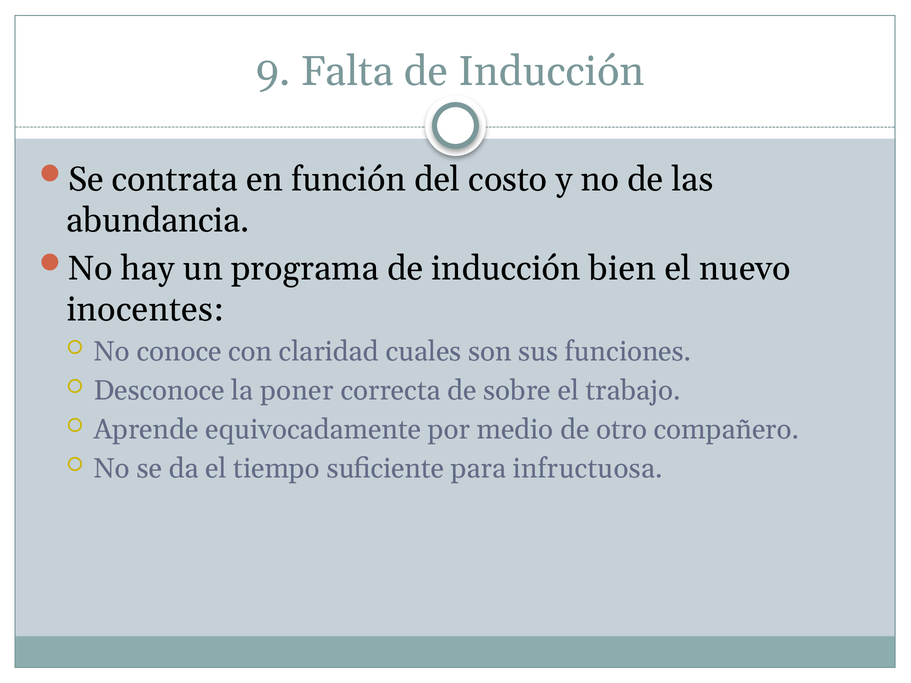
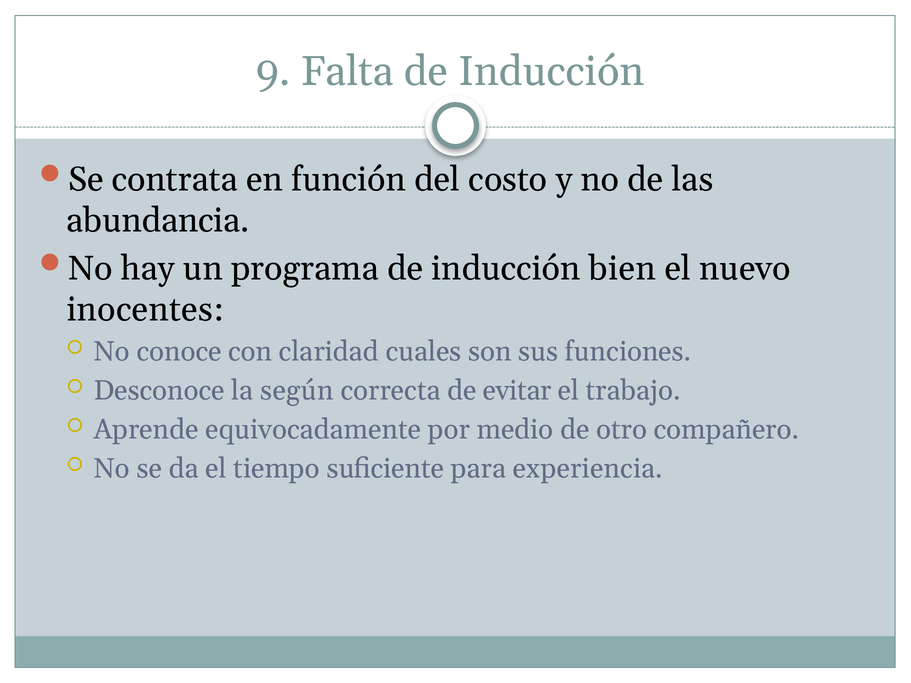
poner: poner -> según
sobre: sobre -> evitar
infructuosa: infructuosa -> experiencia
